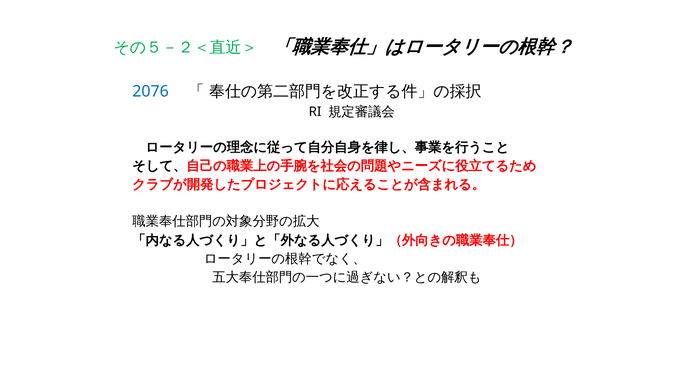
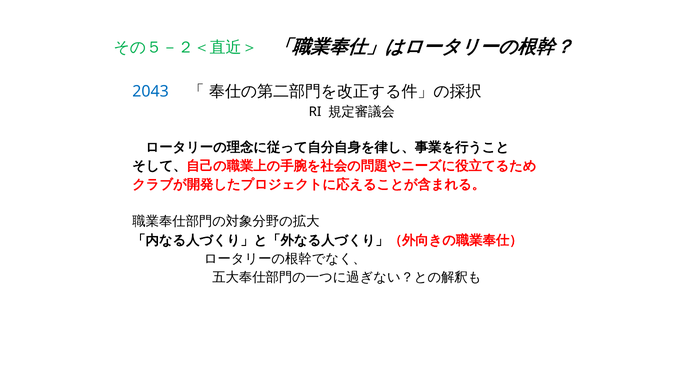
2076: 2076 -> 2043
